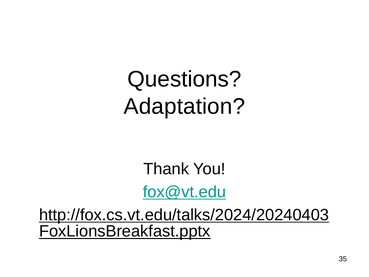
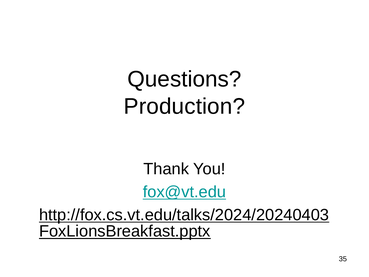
Adaptation: Adaptation -> Production
